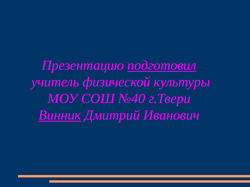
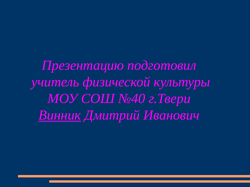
подготовил underline: present -> none
